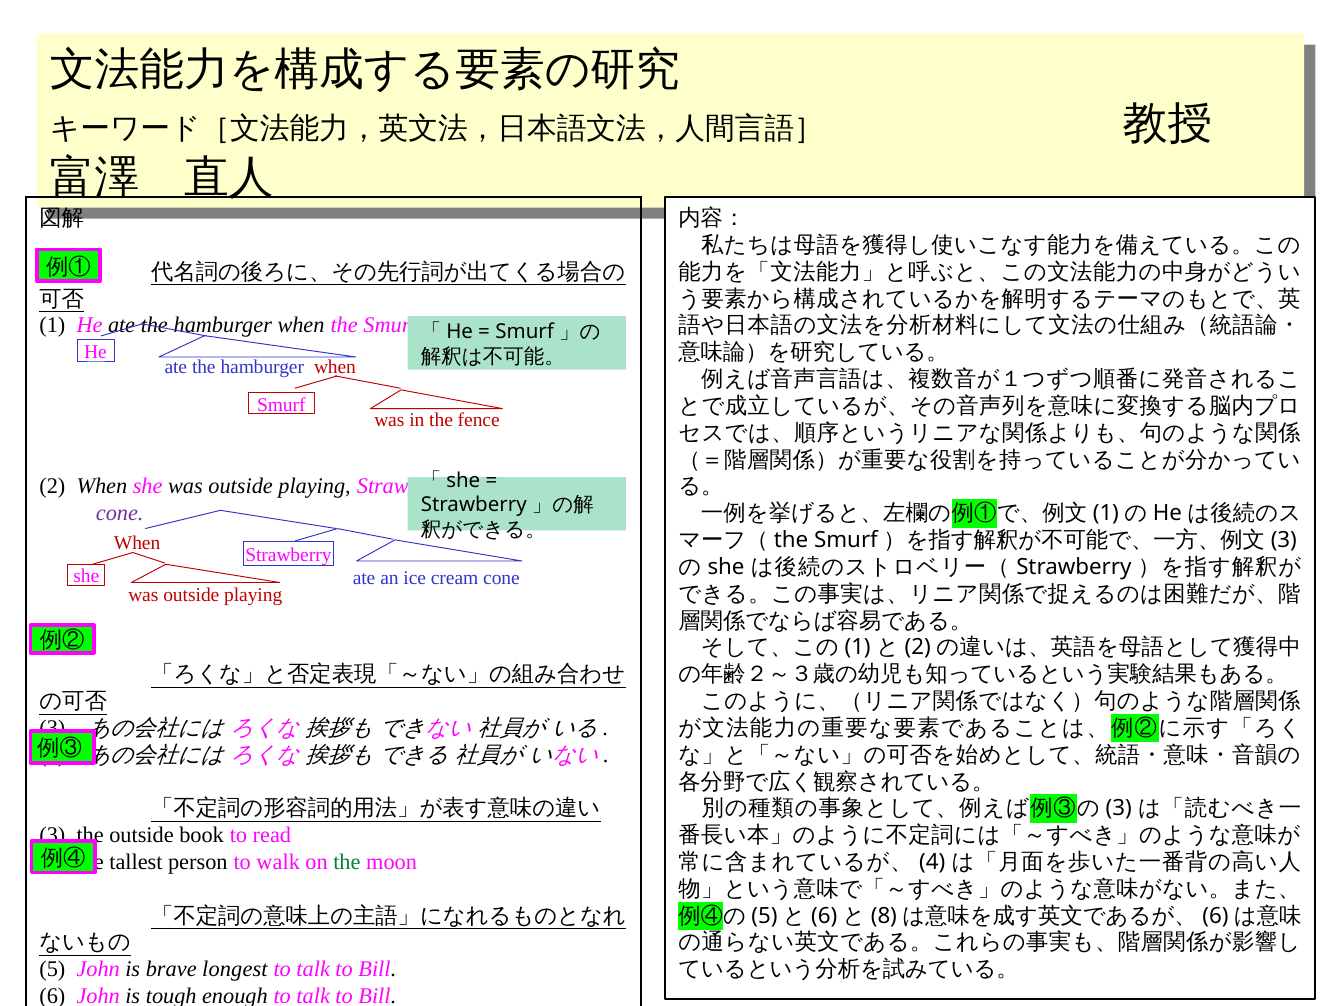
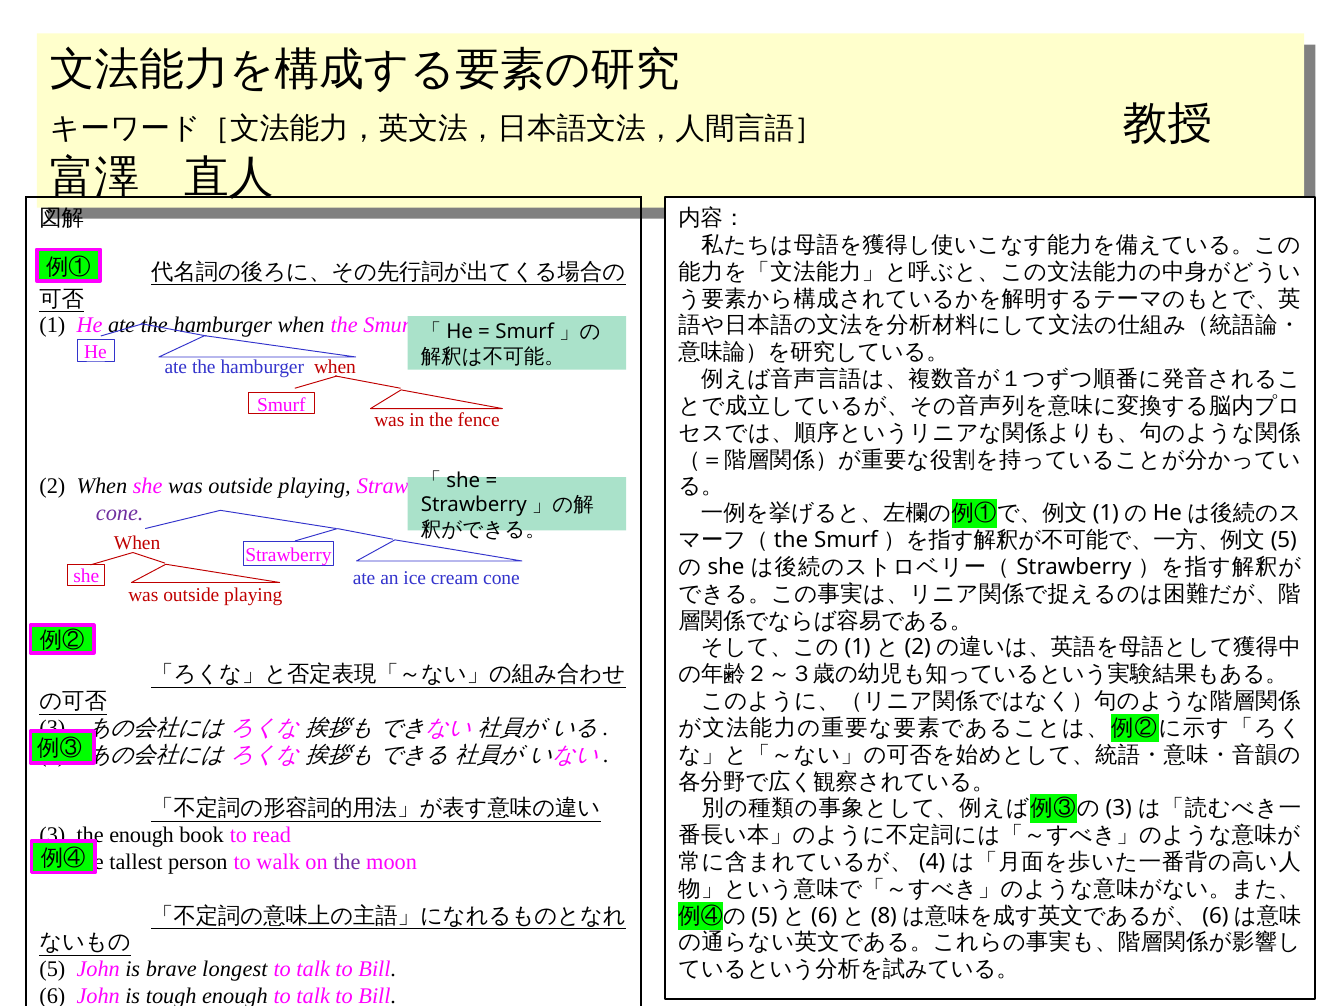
3 at (1284, 540): 3 -> 5
outside at (141, 835): outside -> enough
the at (347, 862) colour: green -> purple
